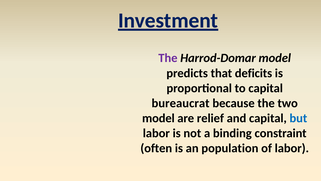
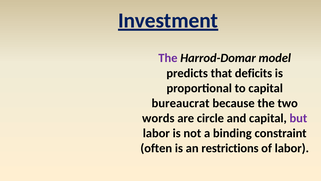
model at (158, 118): model -> words
relief: relief -> circle
but colour: blue -> purple
population: population -> restrictions
